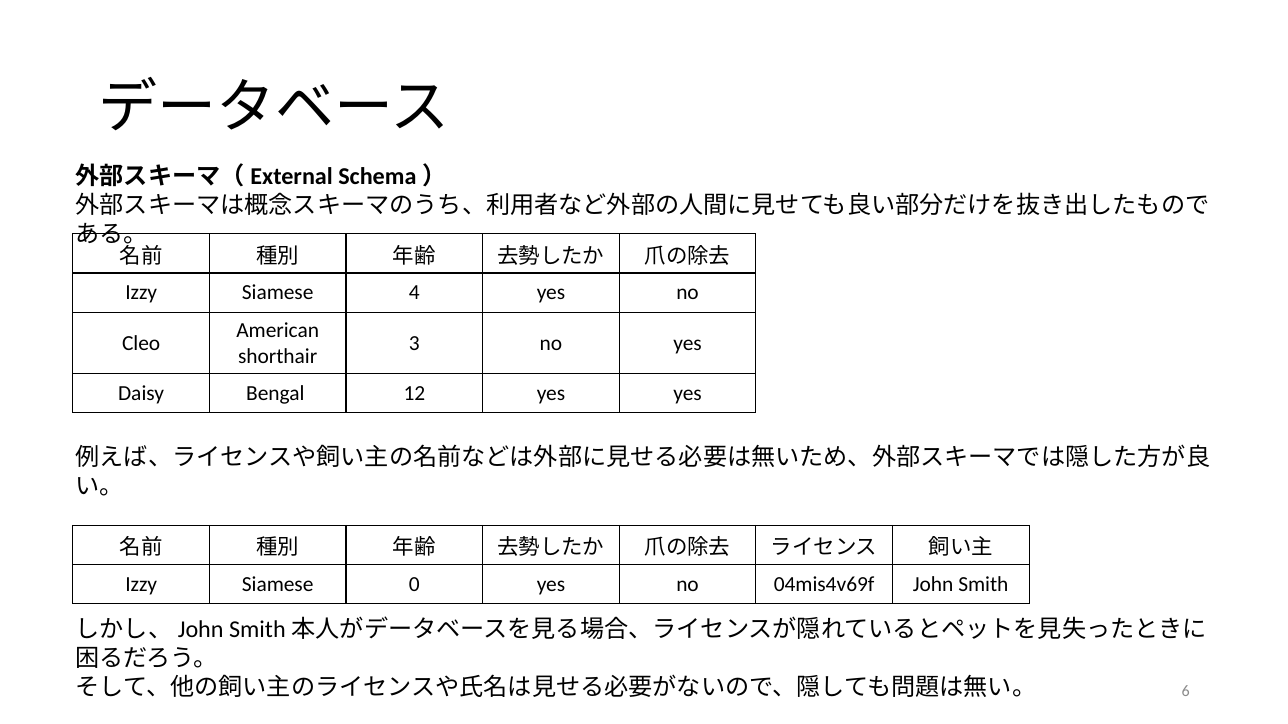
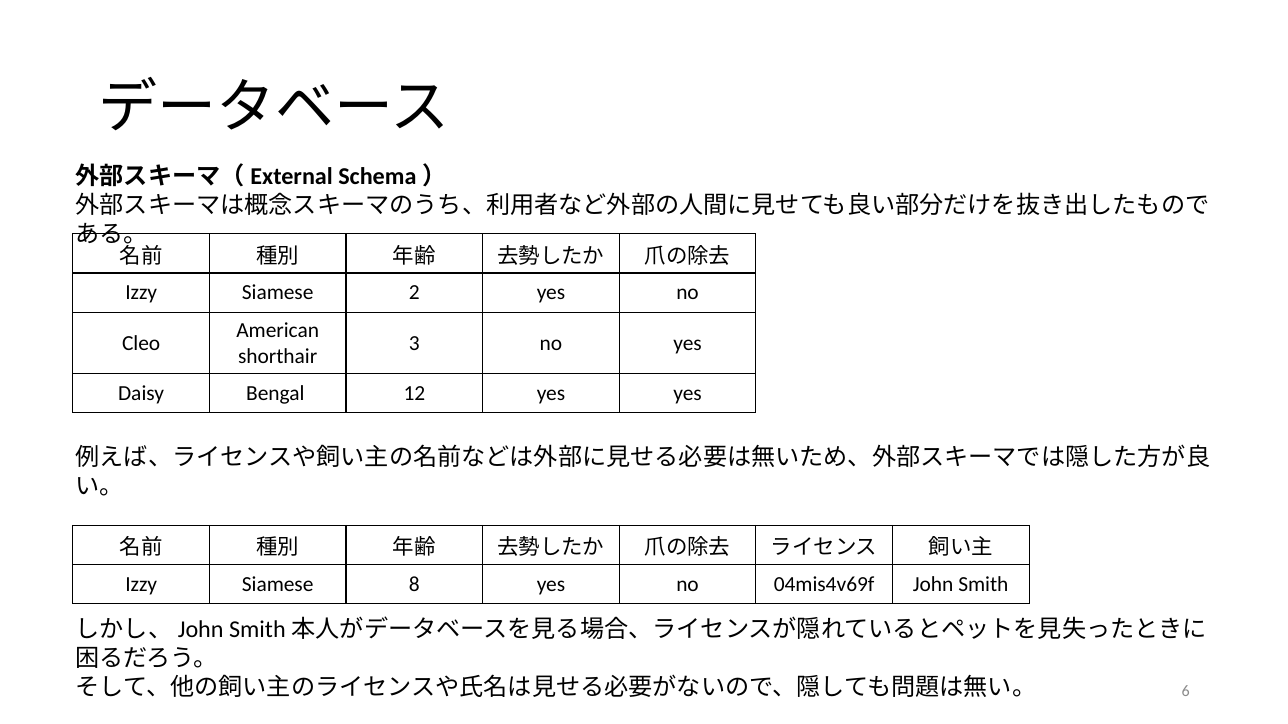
4: 4 -> 2
0: 0 -> 8
